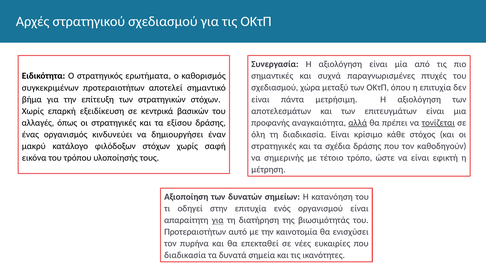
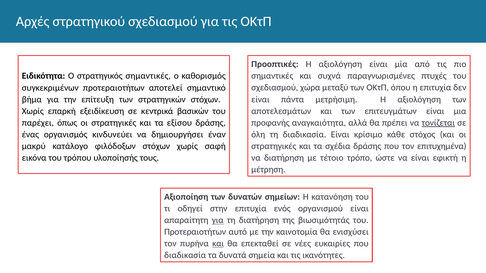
Συνεργασία: Συνεργασία -> Προοπτικές
στρατηγικός ερωτήματα: ερωτήματα -> σημαντικές
αλλαγές: αλλαγές -> παρέχει
αλλά underline: present -> none
καθοδηγούν: καθοδηγούν -> επιτυχημένα
να σημερινής: σημερινής -> διατήρηση
και at (218, 244) underline: none -> present
